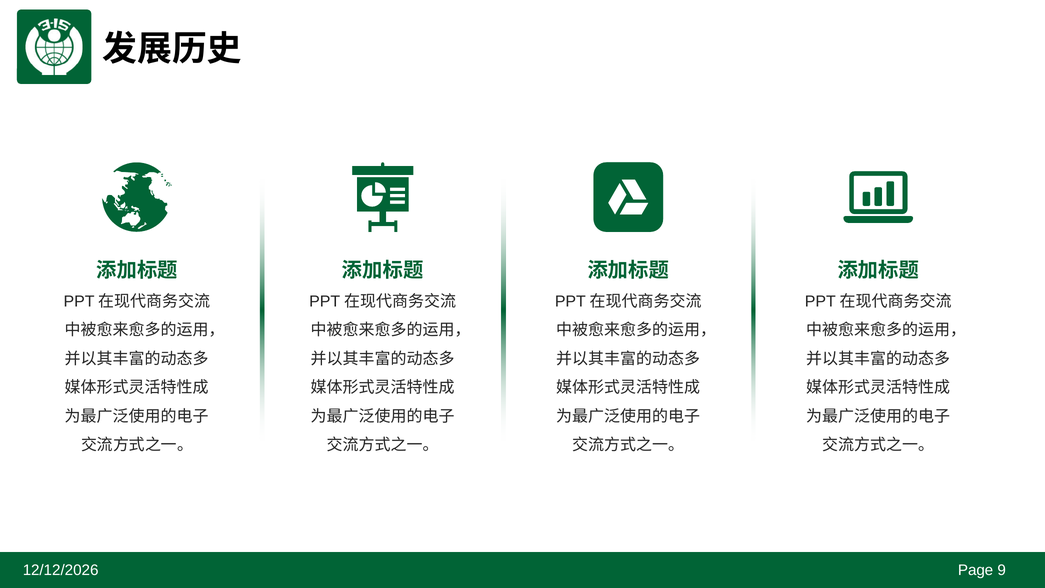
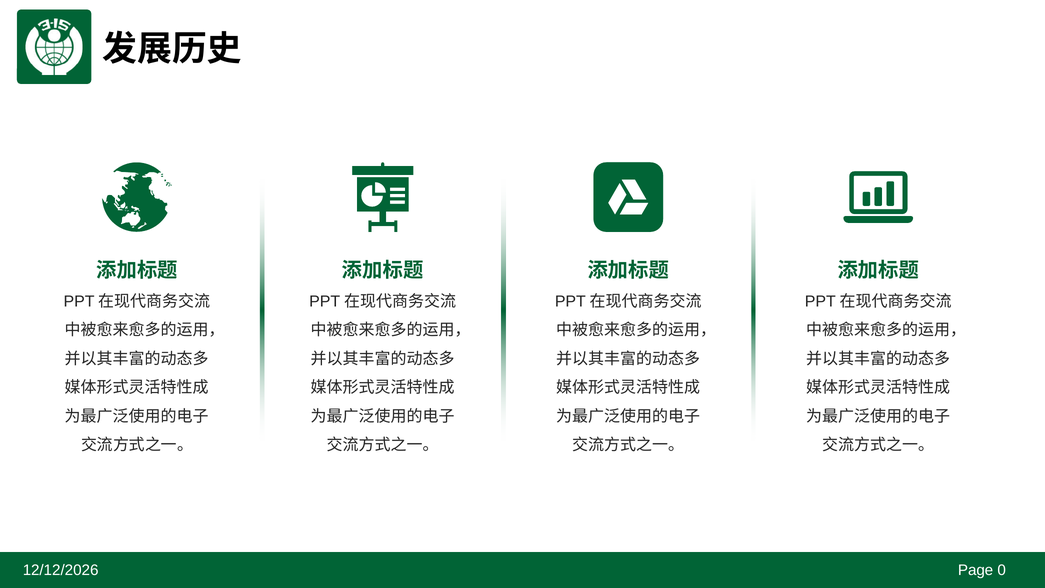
9: 9 -> 0
